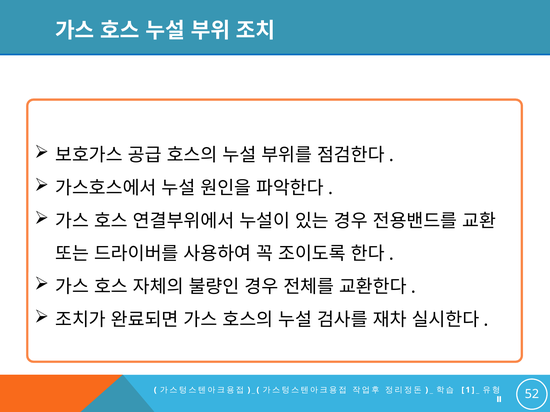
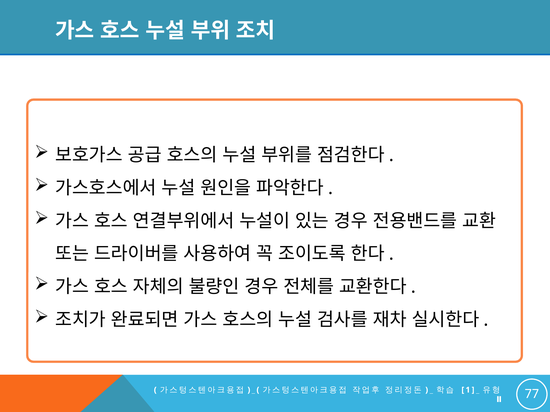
52: 52 -> 77
